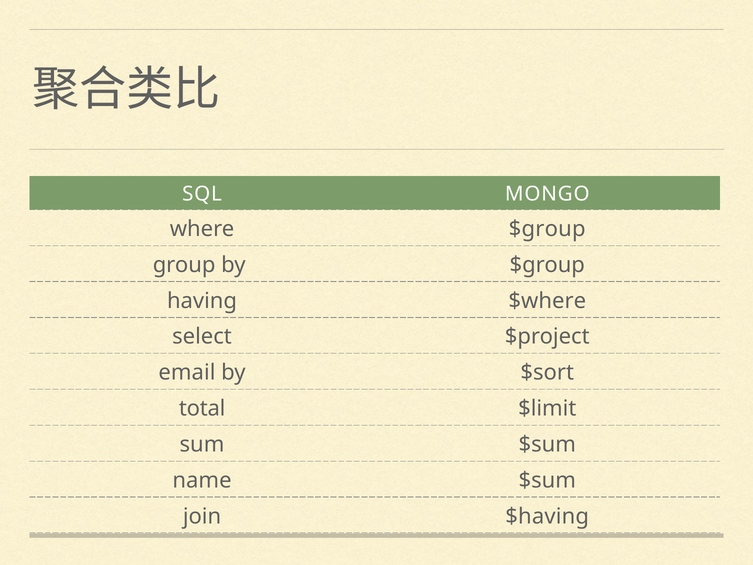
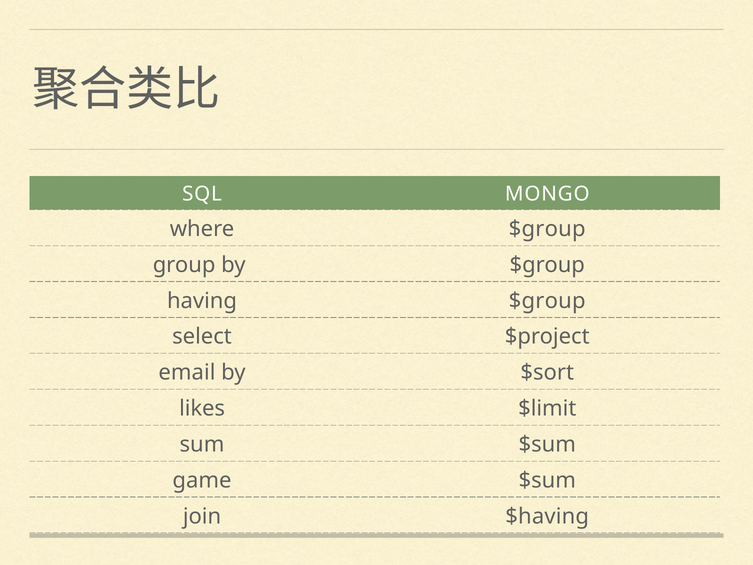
having $where: $where -> $group
total: total -> likes
name: name -> game
